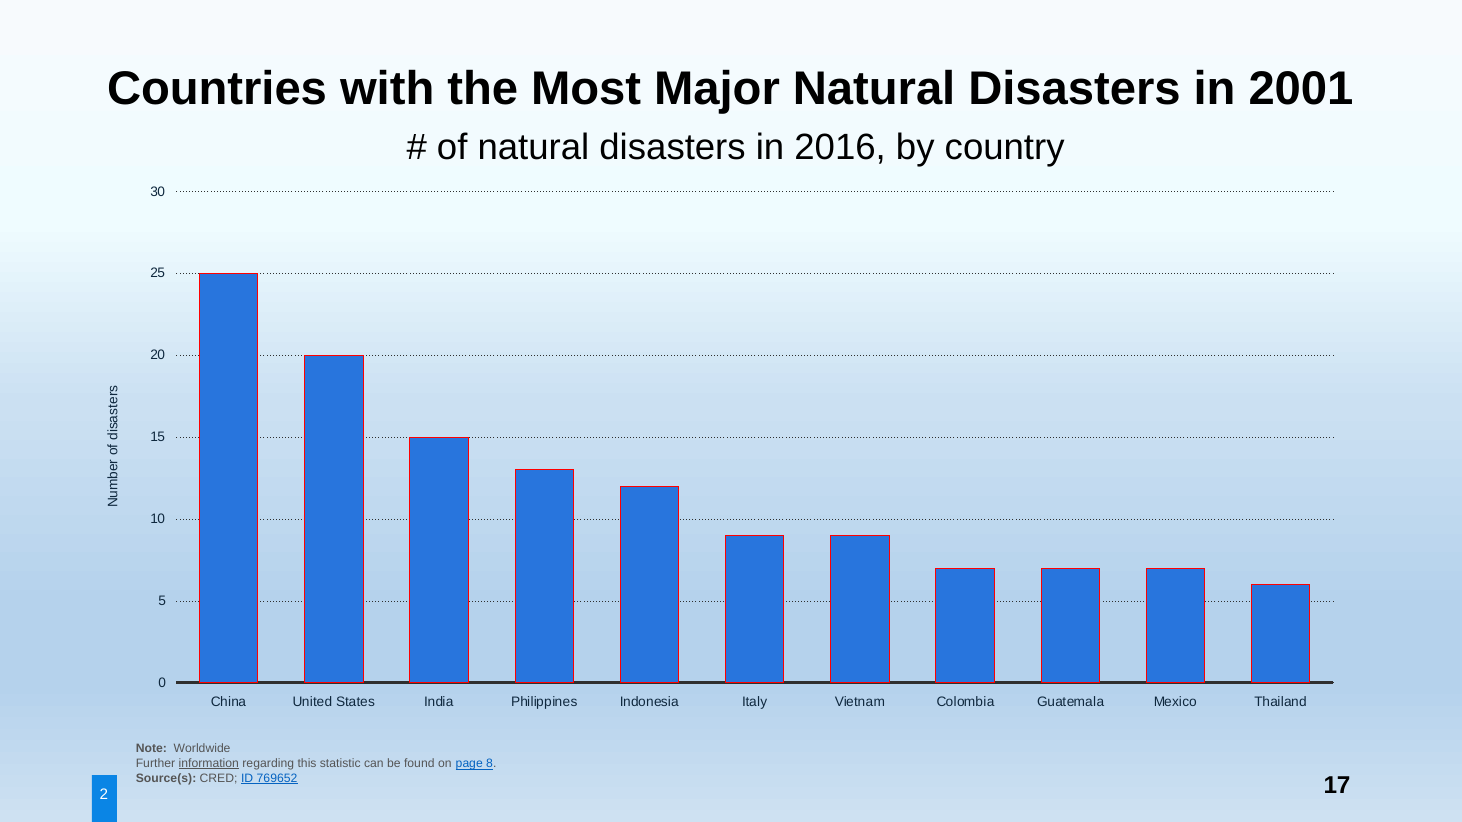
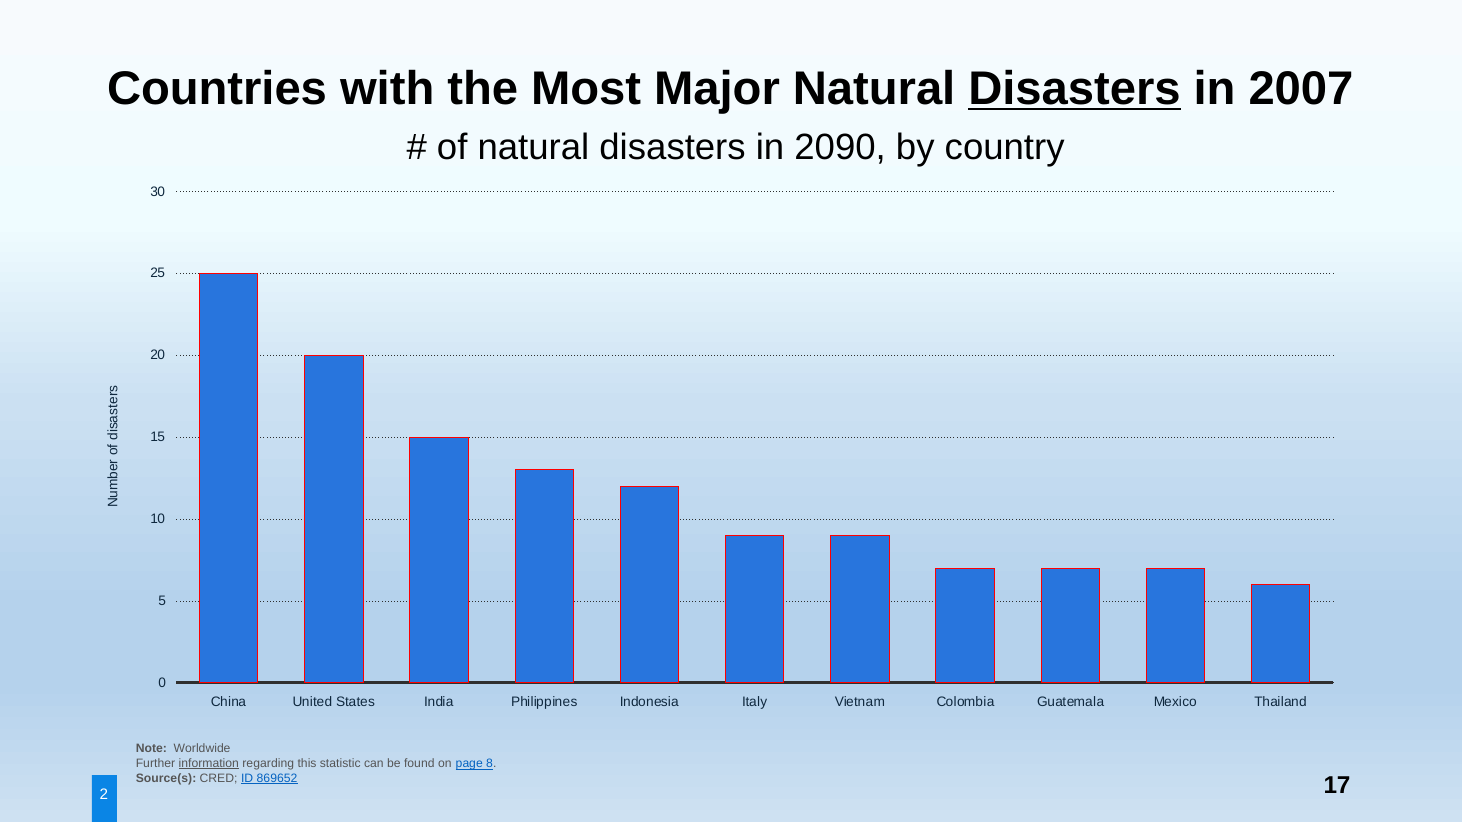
Disasters at (1074, 89) underline: none -> present
2001: 2001 -> 2007
2016: 2016 -> 2090
769652: 769652 -> 869652
